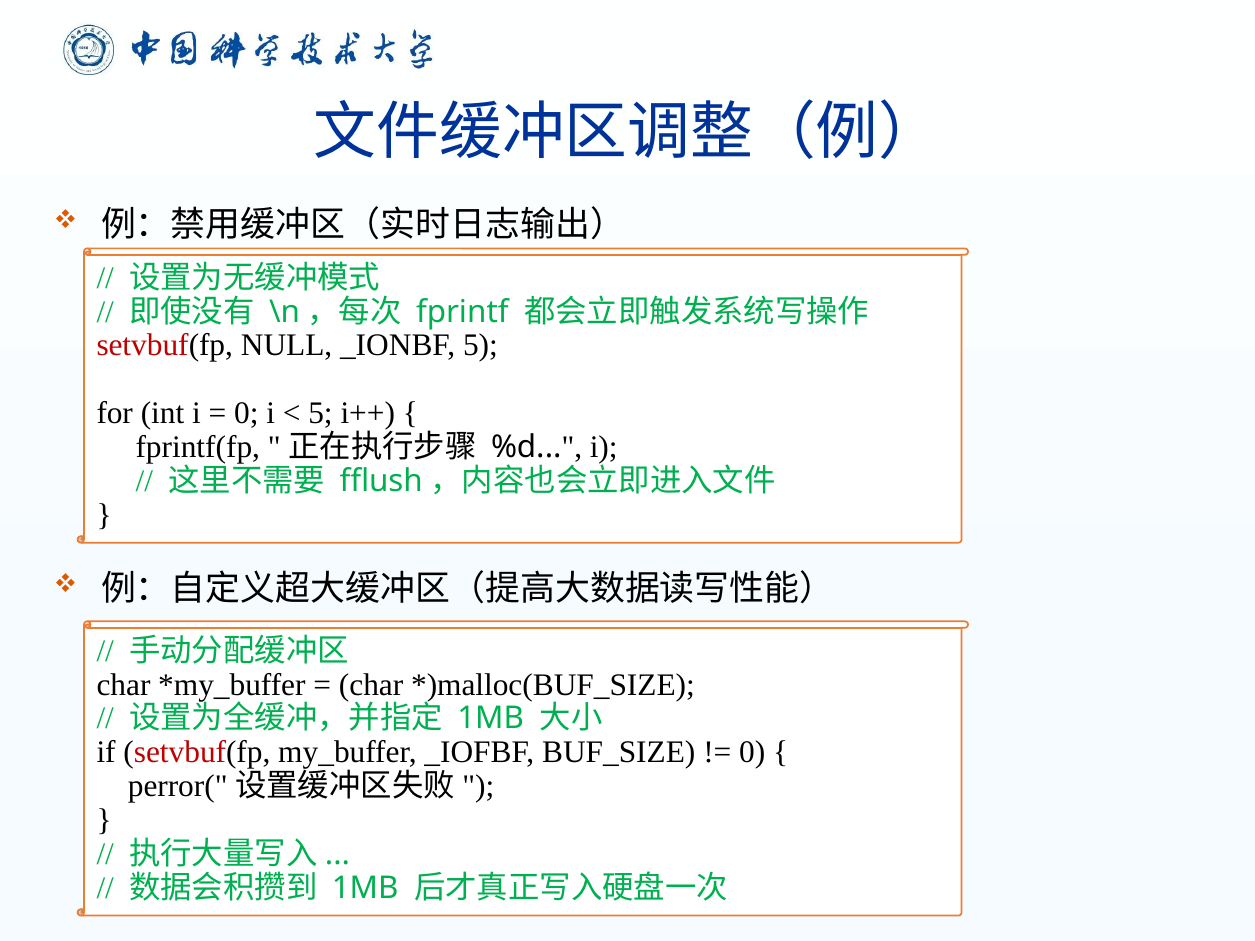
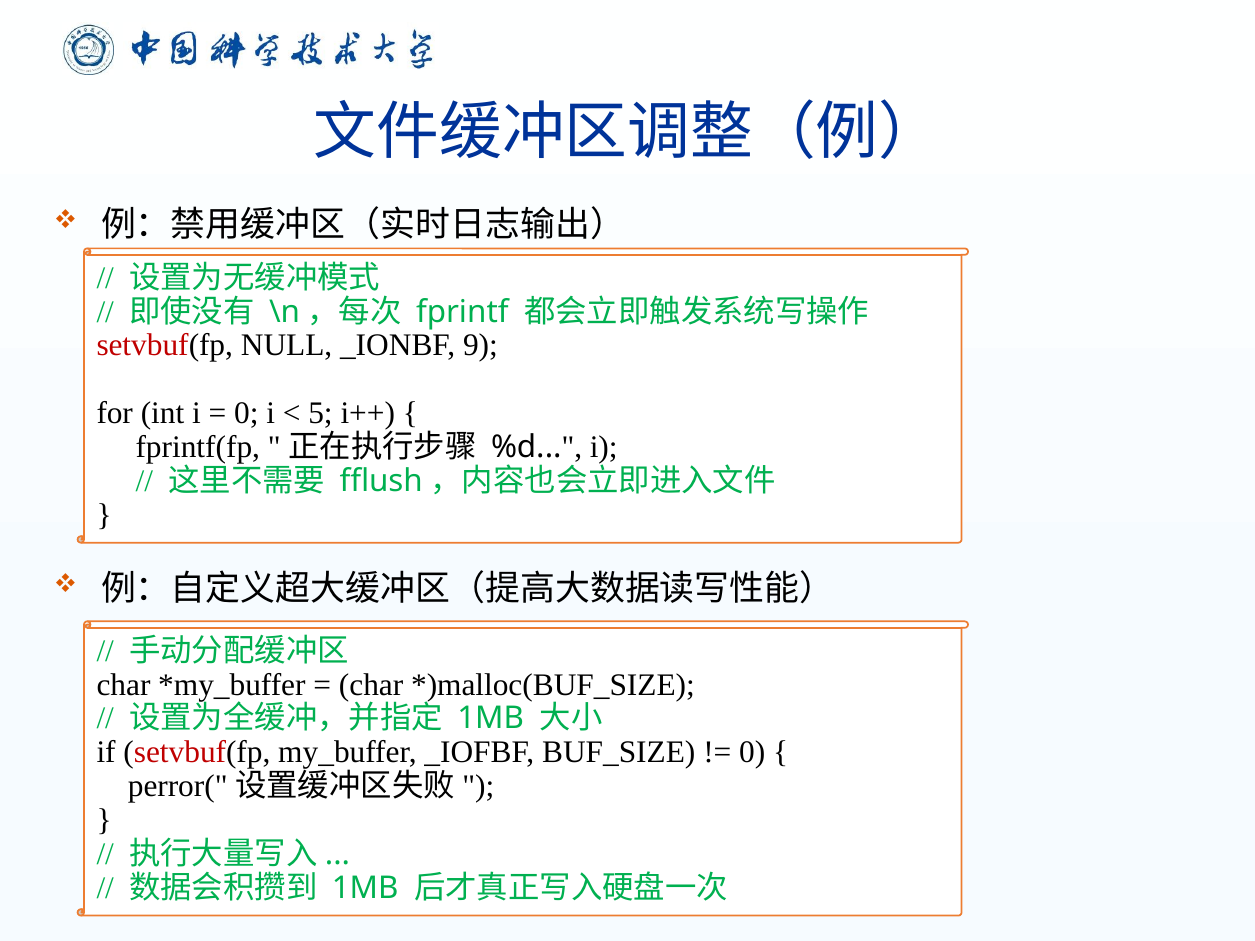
_IONBF 5: 5 -> 9
